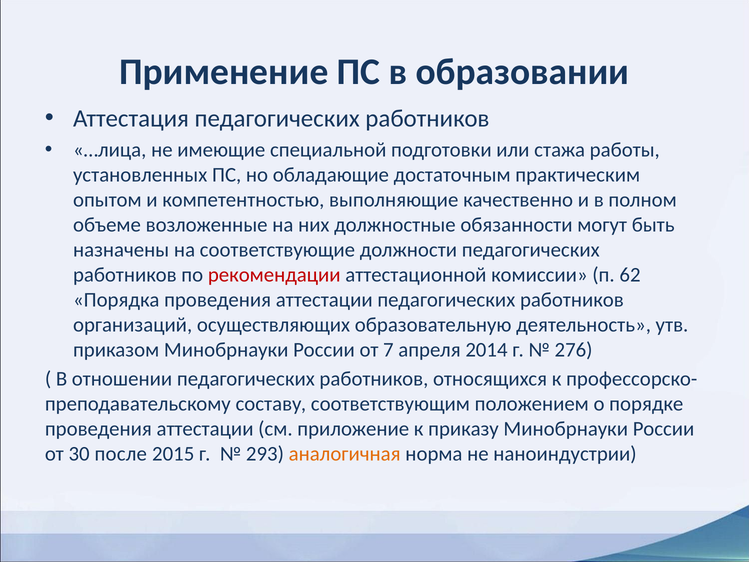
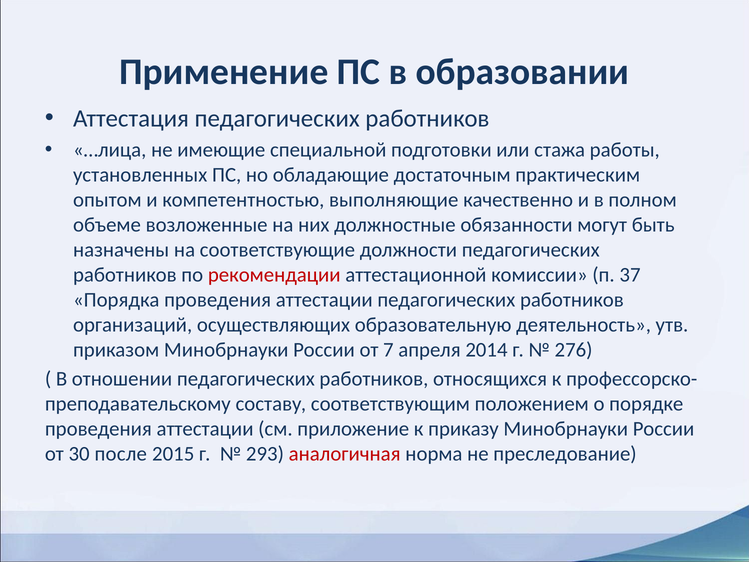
62: 62 -> 37
аналогичная colour: orange -> red
наноиндустрии: наноиндустрии -> преследование
